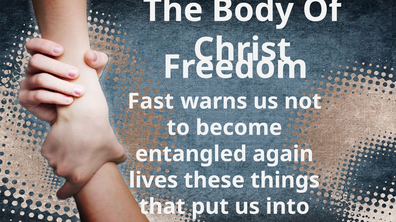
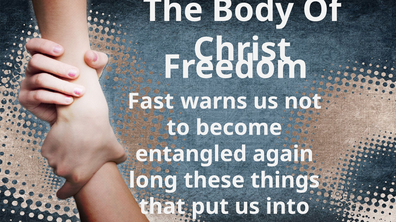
lives: lives -> long
